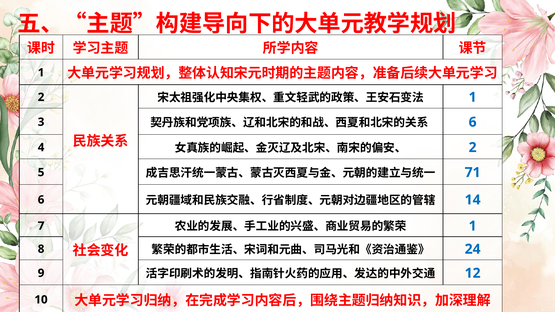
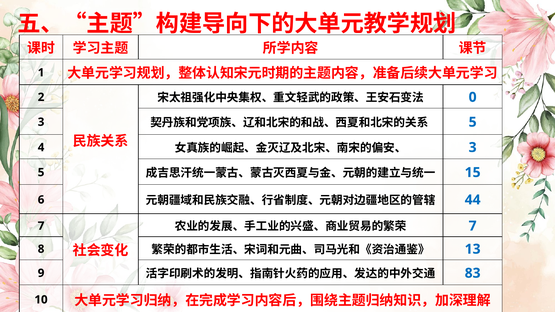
1 at (473, 97): 1 -> 0
6 at (473, 122): 6 -> 5
2 at (473, 148): 2 -> 3
71: 71 -> 15
14: 14 -> 44
1 at (473, 226): 1 -> 7
24: 24 -> 13
12: 12 -> 83
